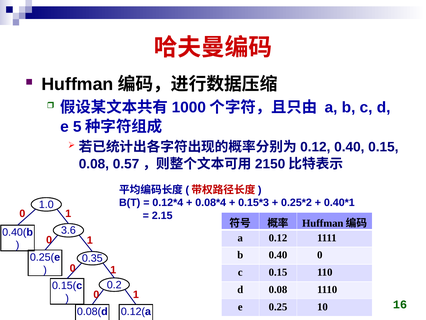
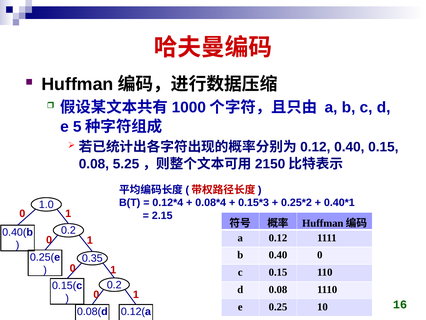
0.57: 0.57 -> 5.25
3.6 at (68, 230): 3.6 -> 0.2
